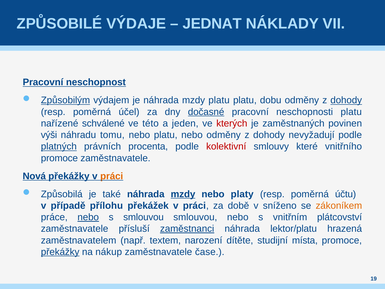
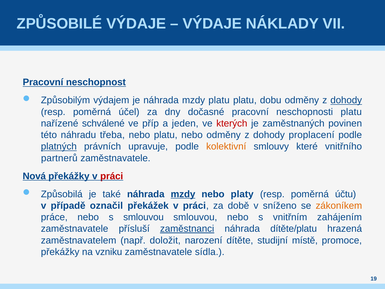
JEDNAT at (212, 24): JEDNAT -> VÝDAJE
Způsobilým underline: present -> none
dočasné underline: present -> none
této: této -> příp
výši: výši -> této
tomu: tomu -> třeba
nevyžadují: nevyžadují -> proplacení
procenta: procenta -> upravuje
kolektivní colour: red -> orange
promoce at (59, 158): promoce -> partnerů
práci at (112, 176) colour: orange -> red
přílohu: přílohu -> označil
nebo at (88, 217) underline: present -> none
plátcovství: plátcovství -> zahájením
lektor/platu: lektor/platu -> dítěte/platu
textem: textem -> doložit
místa: místa -> místě
překážky at (60, 252) underline: present -> none
nákup: nákup -> vzniku
čase: čase -> sídla
